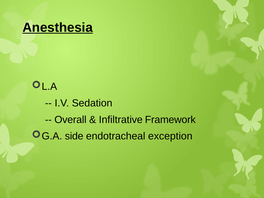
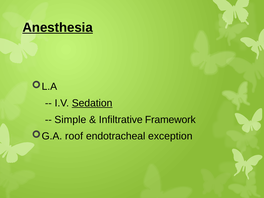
Sedation underline: none -> present
Overall: Overall -> Simple
side: side -> roof
